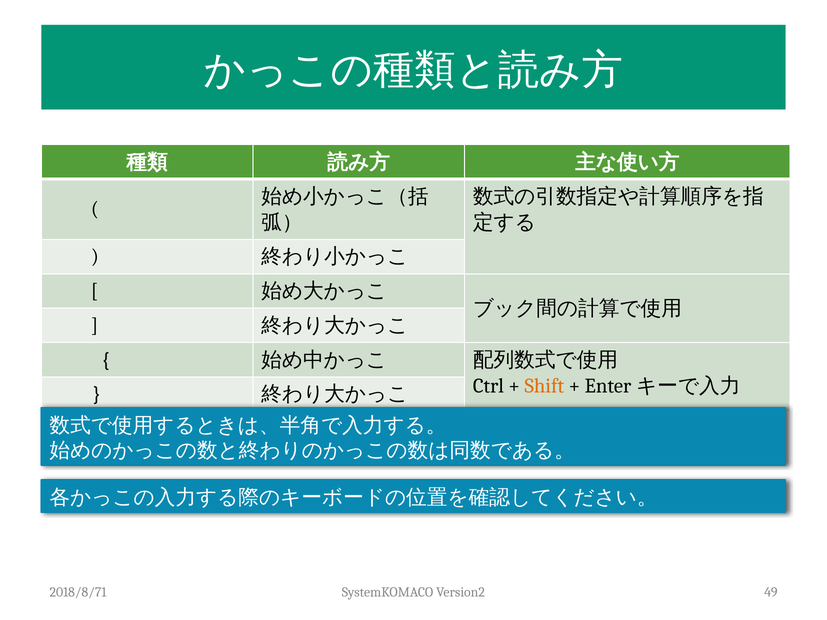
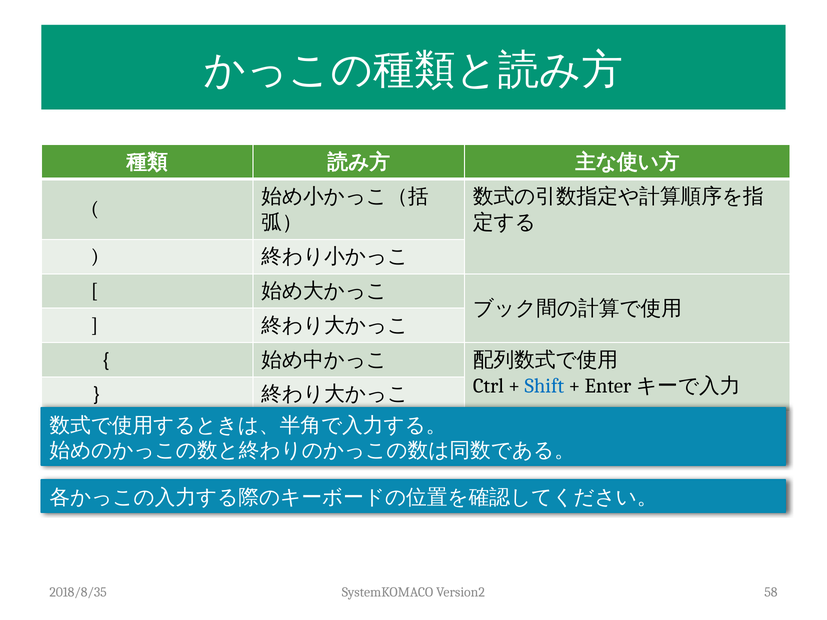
Shift colour: orange -> blue
2018/8/71: 2018/8/71 -> 2018/8/35
49: 49 -> 58
